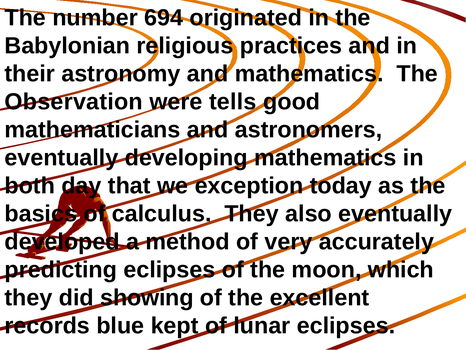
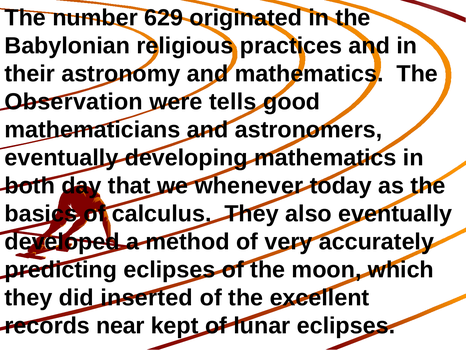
694: 694 -> 629
exception: exception -> whenever
showing: showing -> inserted
blue: blue -> near
